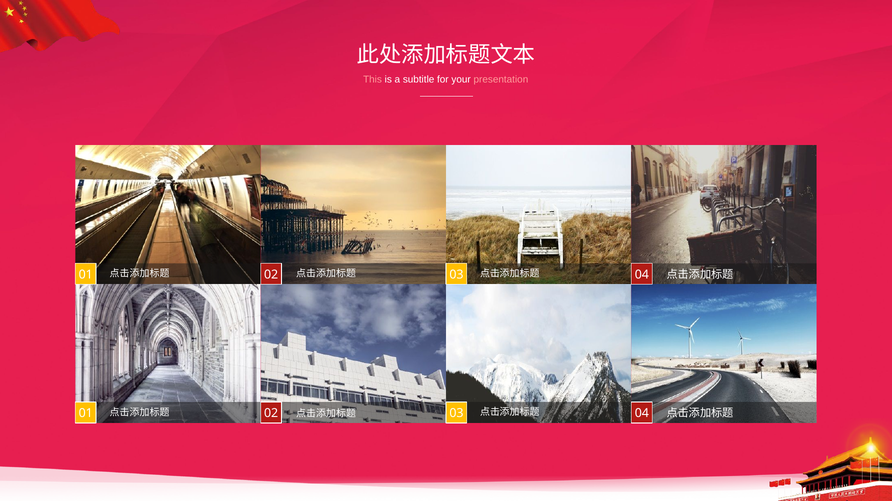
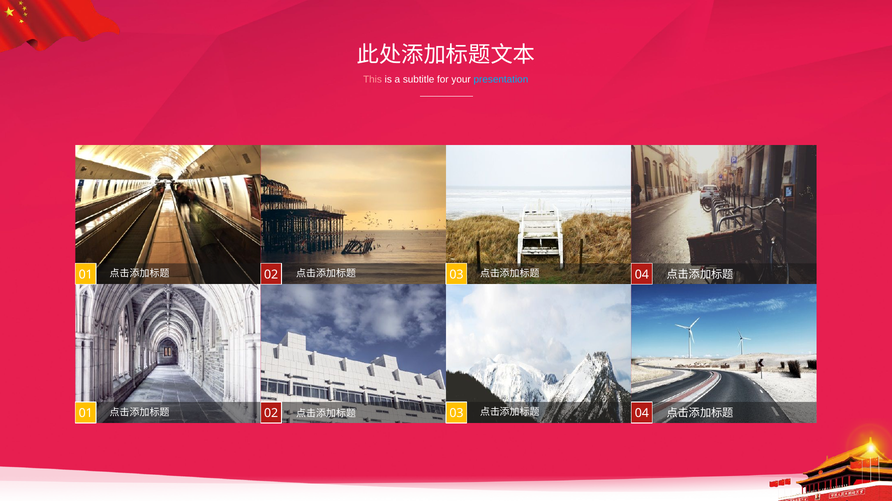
presentation colour: pink -> light blue
